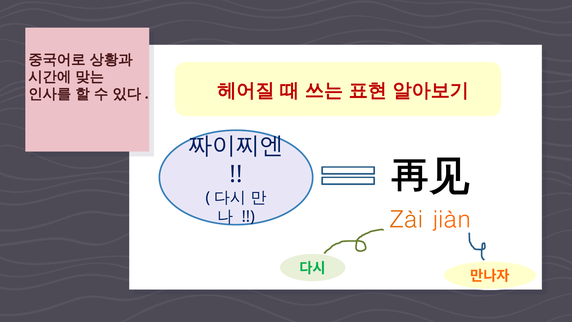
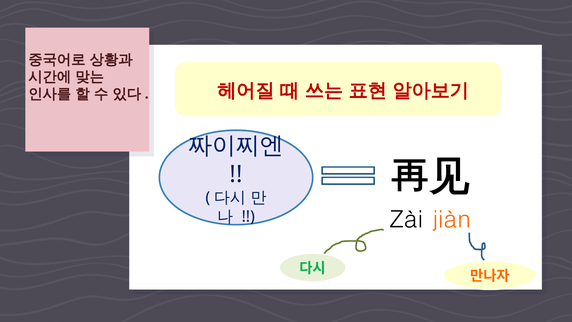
Zài colour: orange -> black
